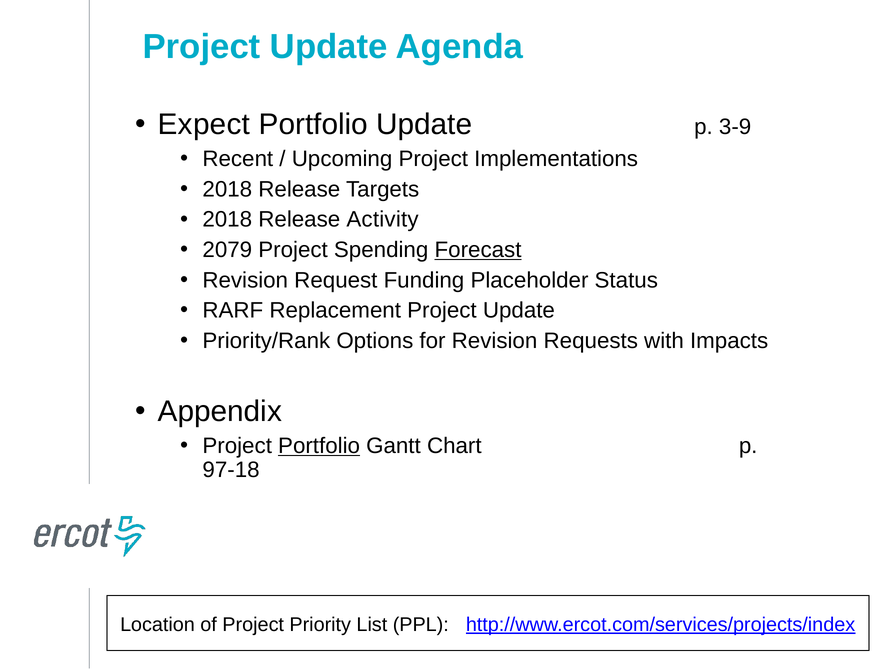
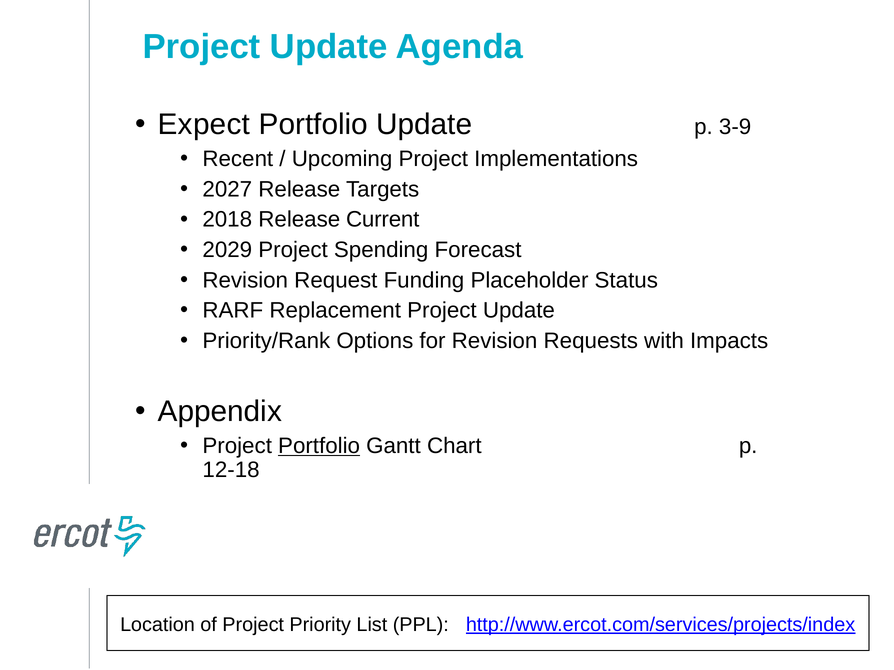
2018 at (227, 189): 2018 -> 2027
Activity: Activity -> Current
2079: 2079 -> 2029
Forecast underline: present -> none
97-18: 97-18 -> 12-18
